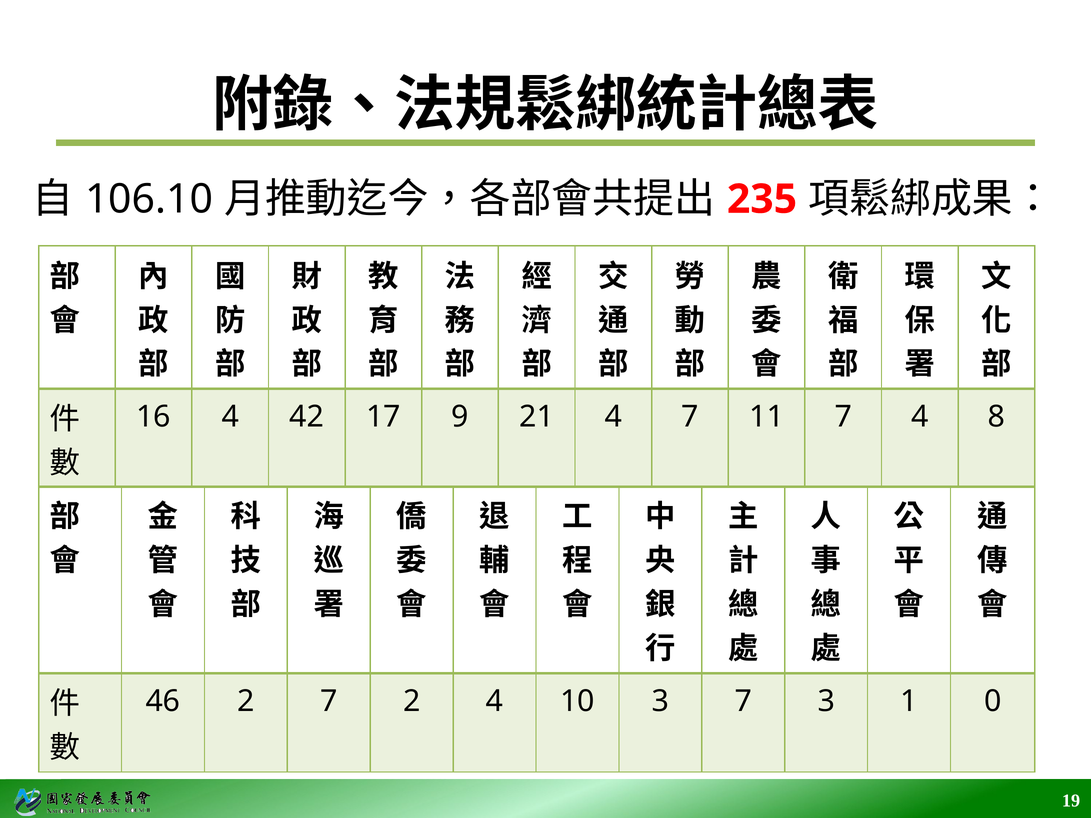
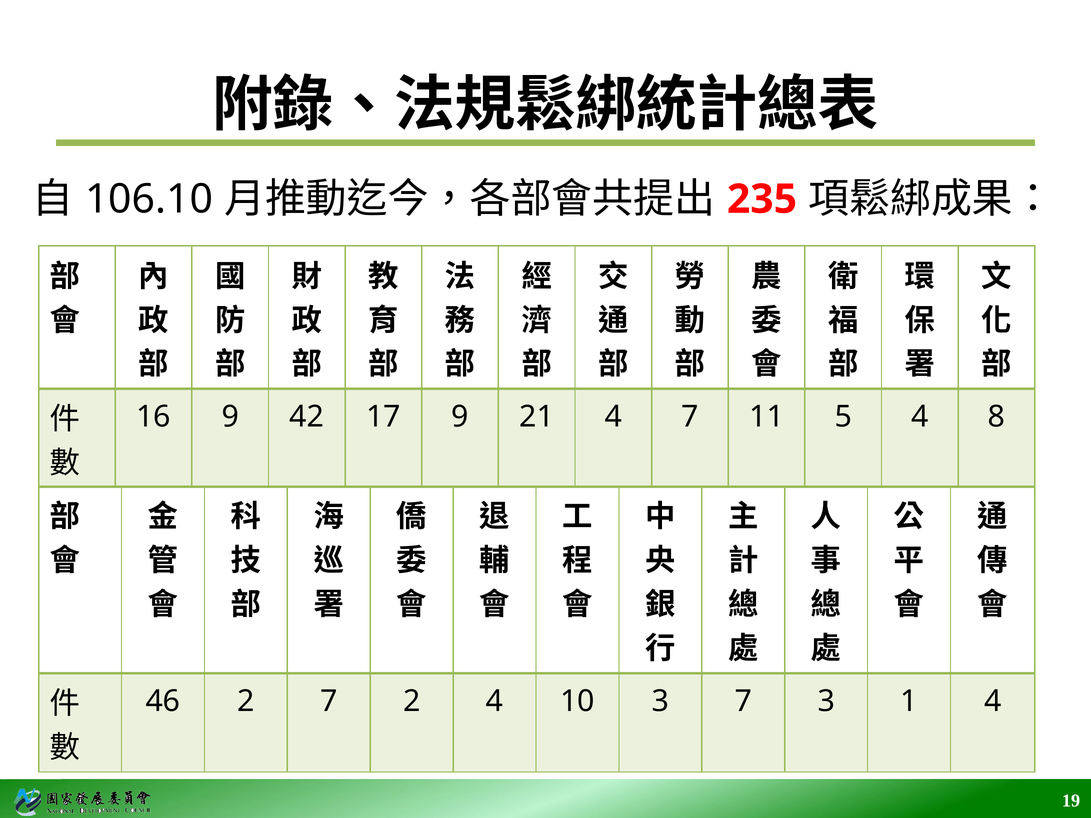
16 4: 4 -> 9
11 7: 7 -> 5
1 0: 0 -> 4
